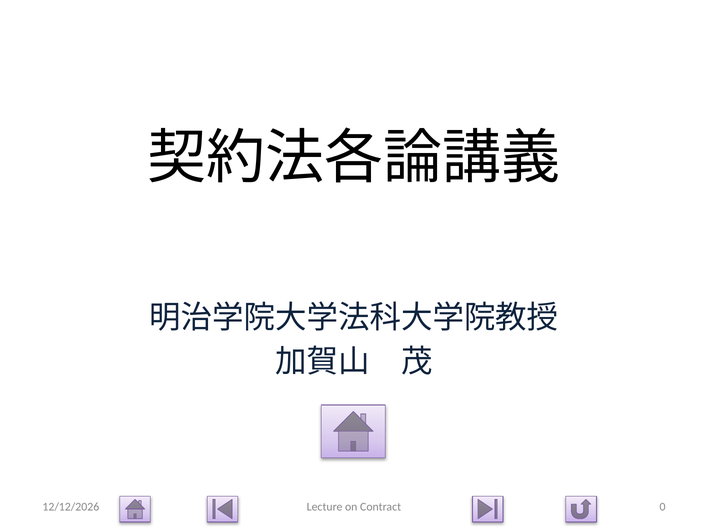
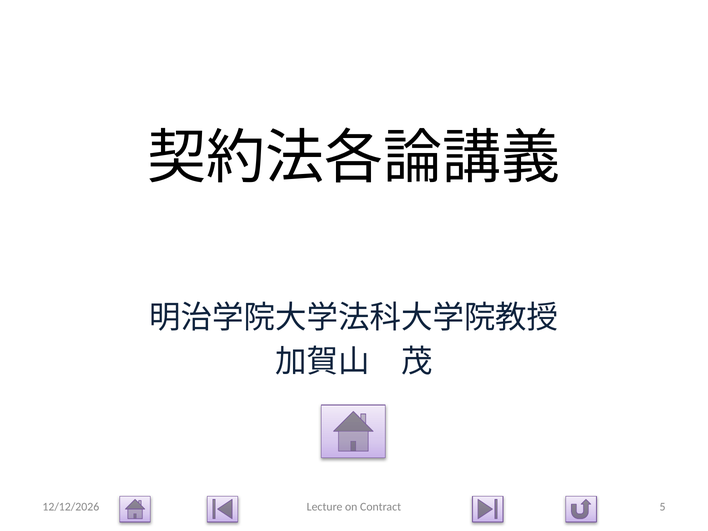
0: 0 -> 5
